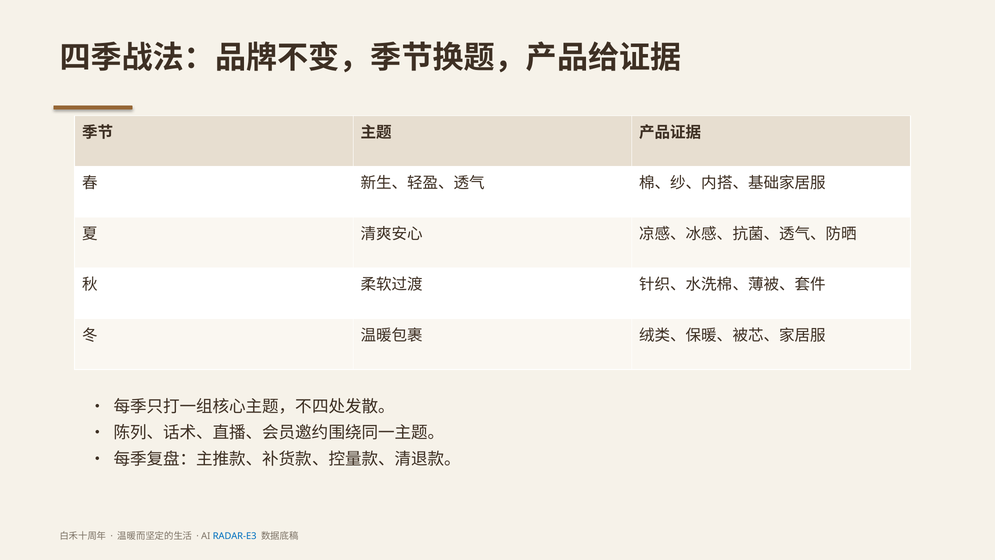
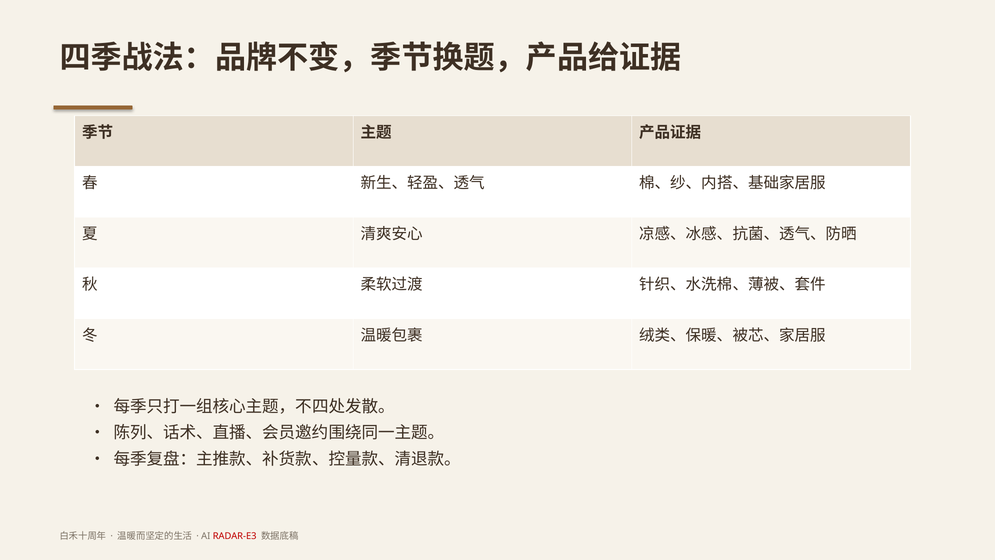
RADAR-E3 colour: blue -> red
